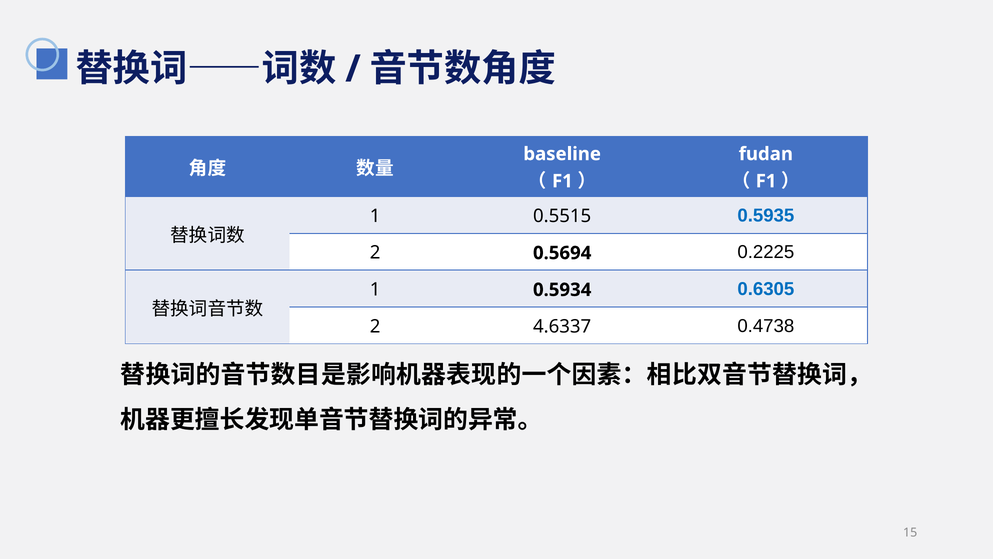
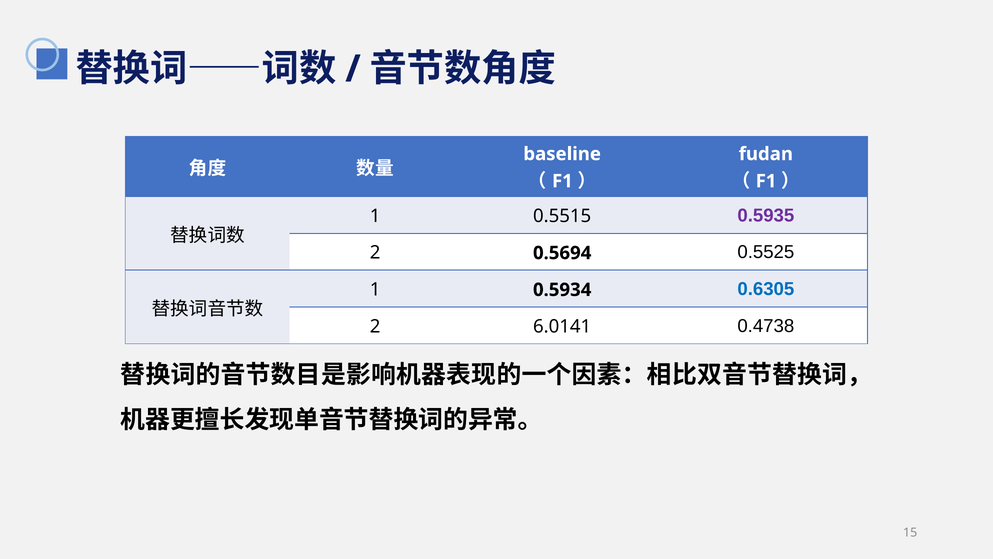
0.5935 colour: blue -> purple
0.2225: 0.2225 -> 0.5525
4.6337: 4.6337 -> 6.0141
